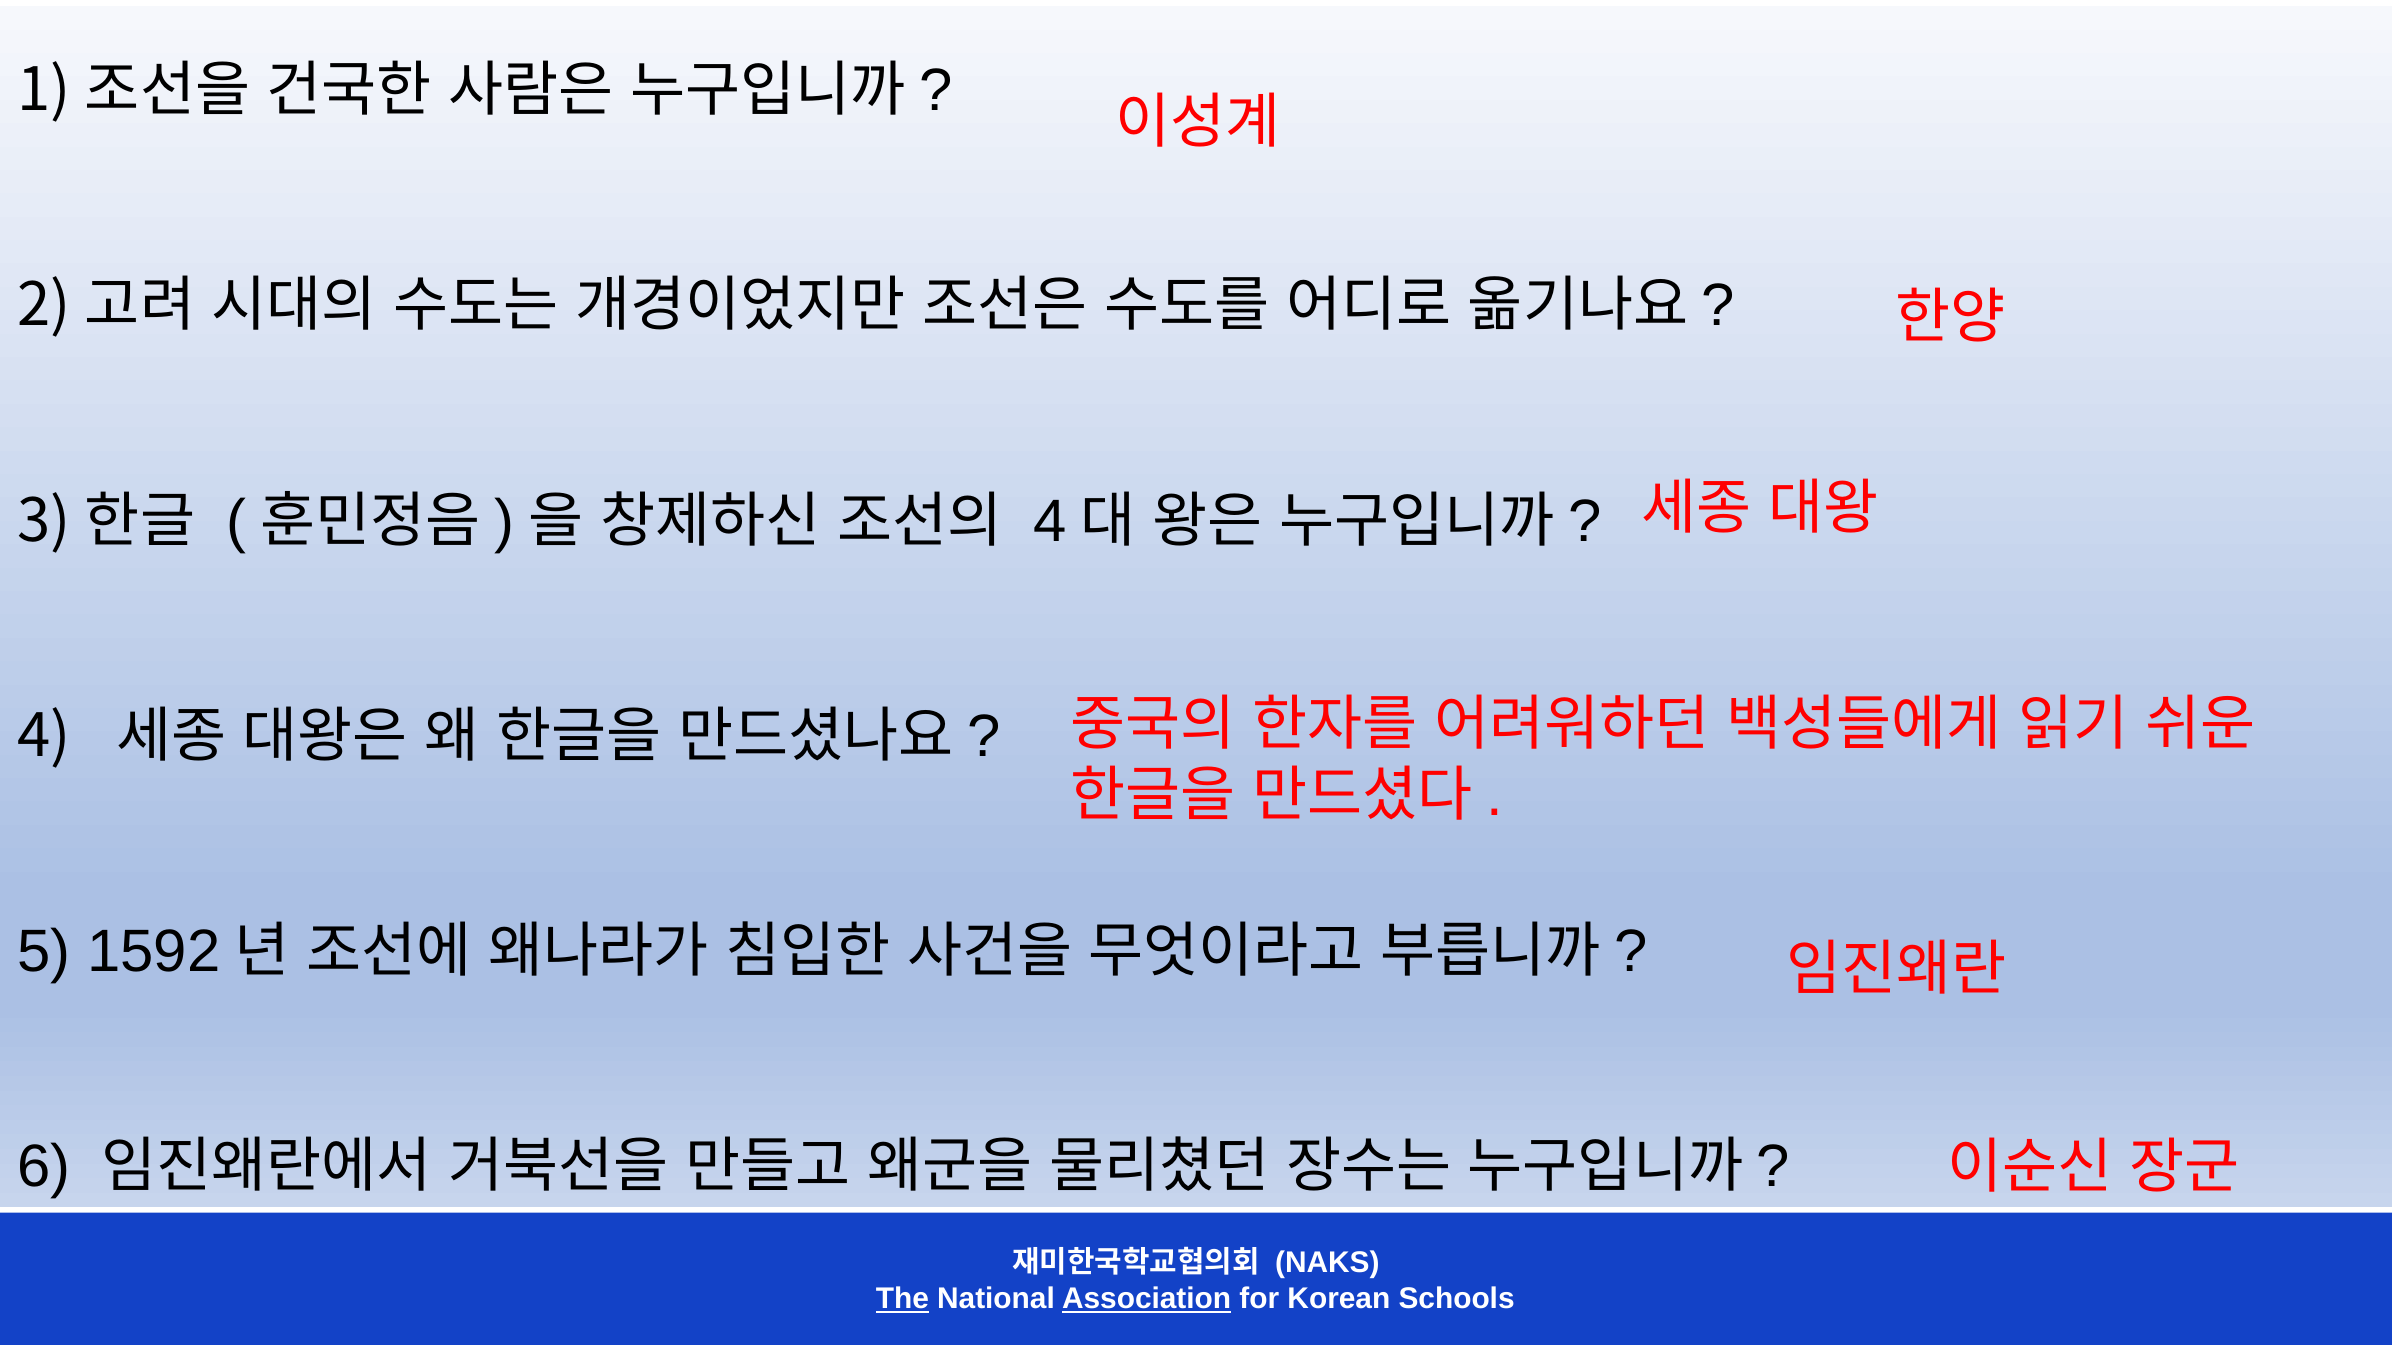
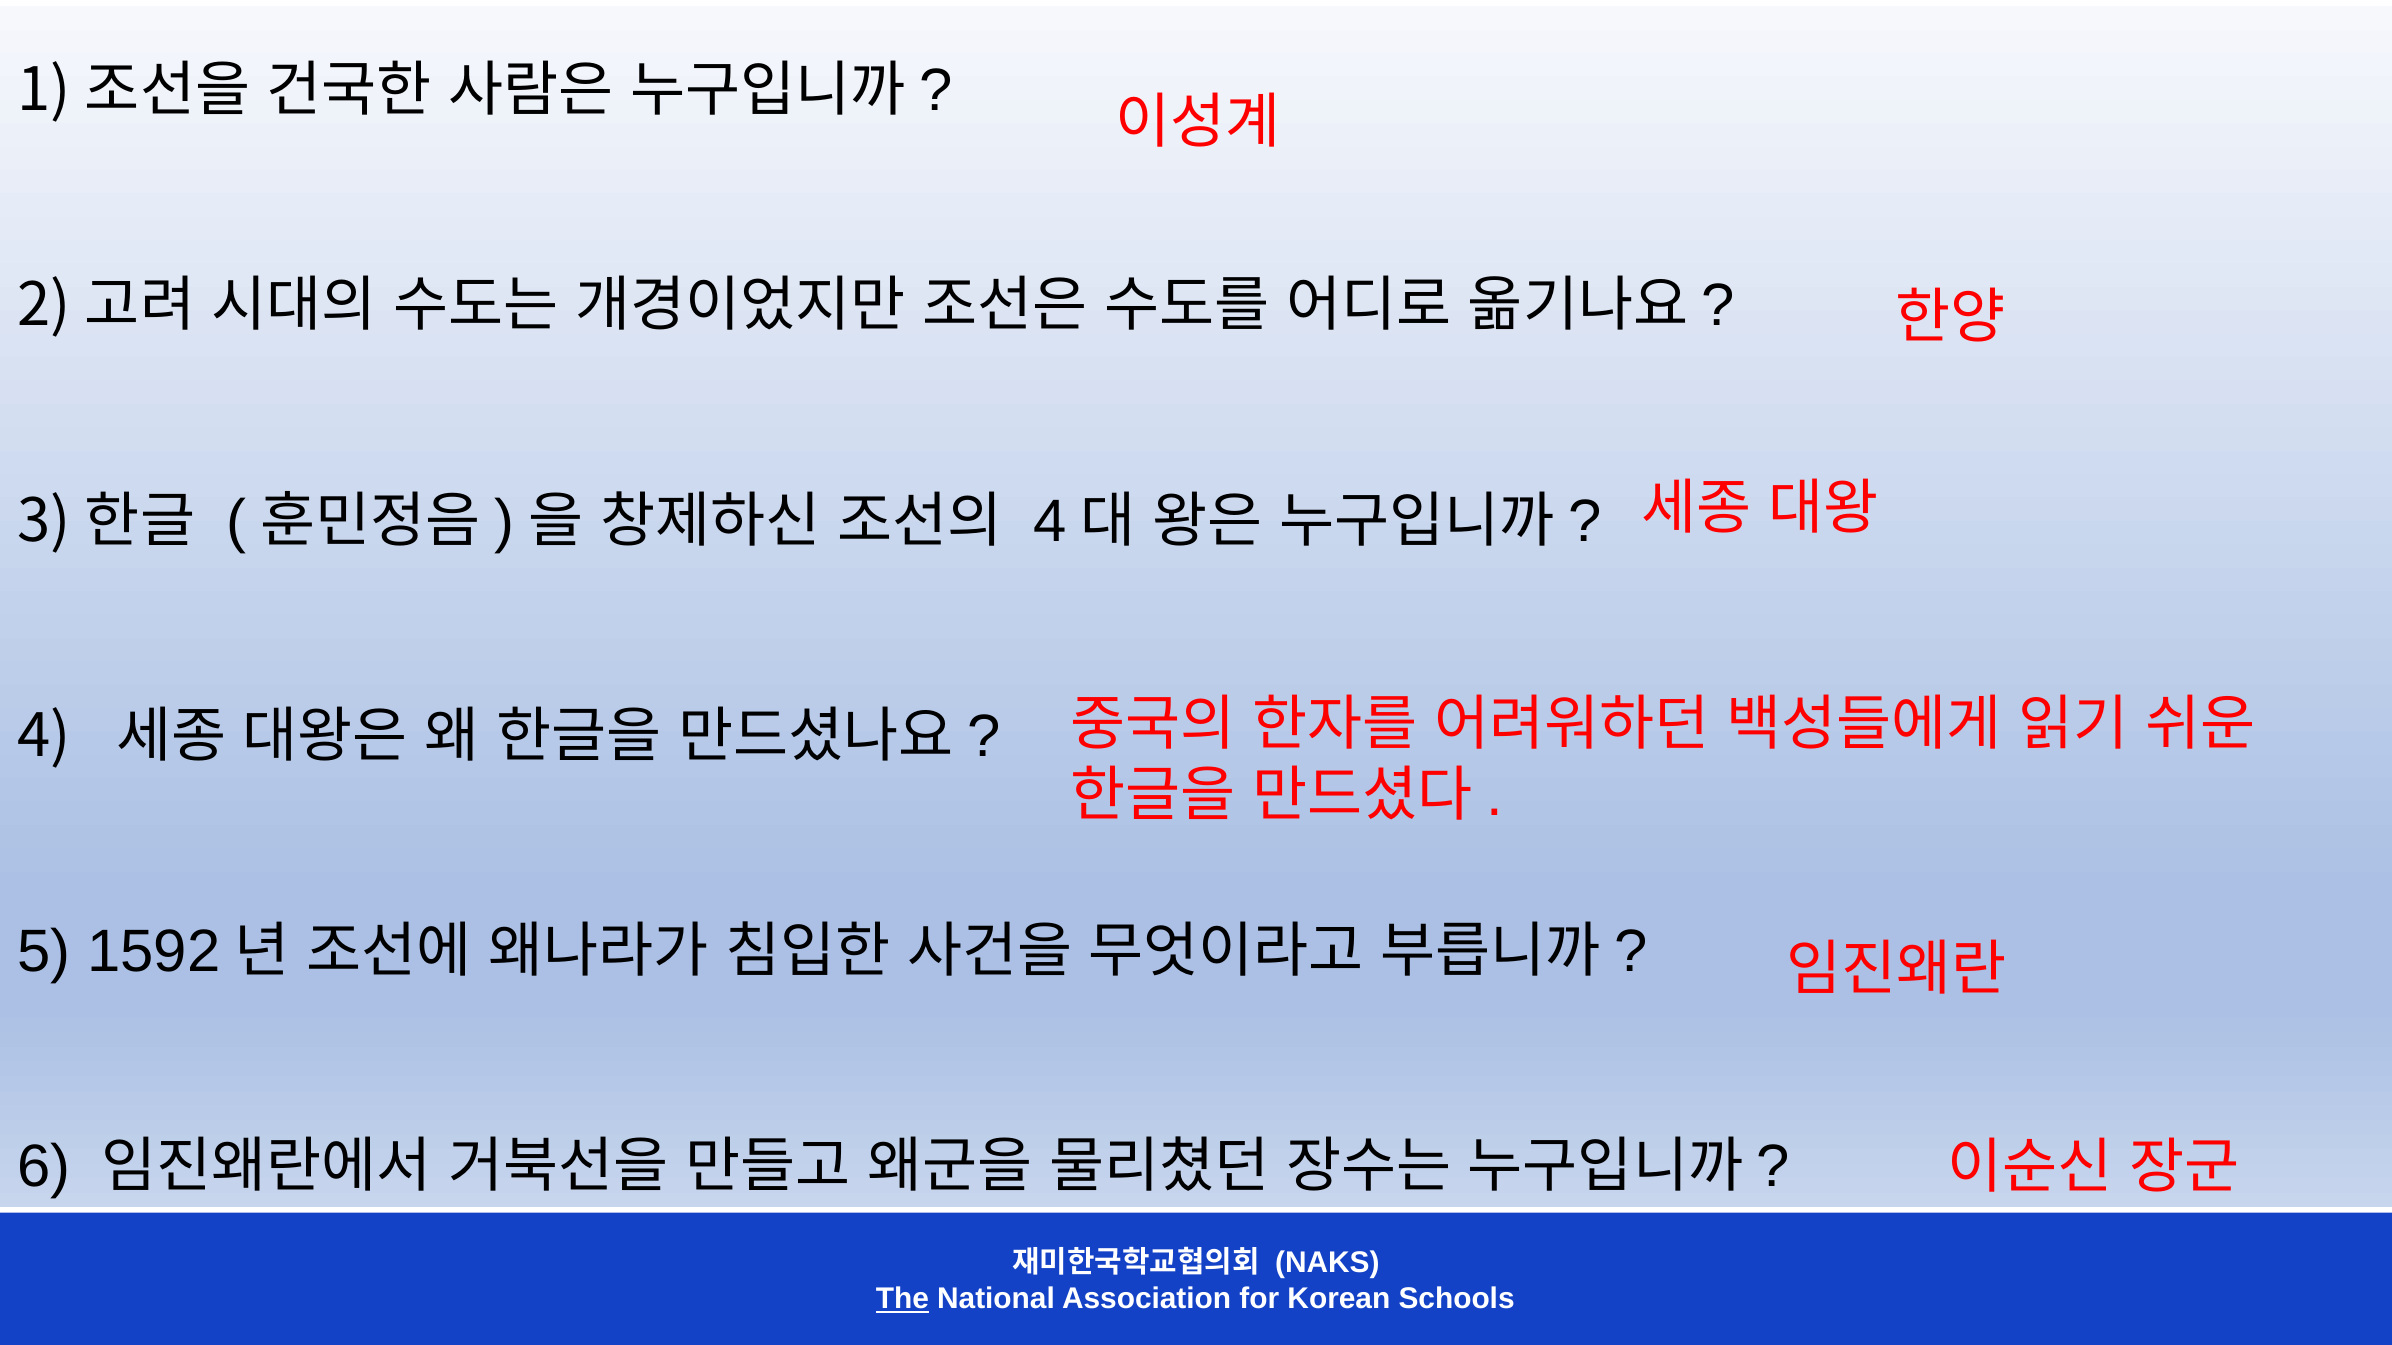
Association underline: present -> none
